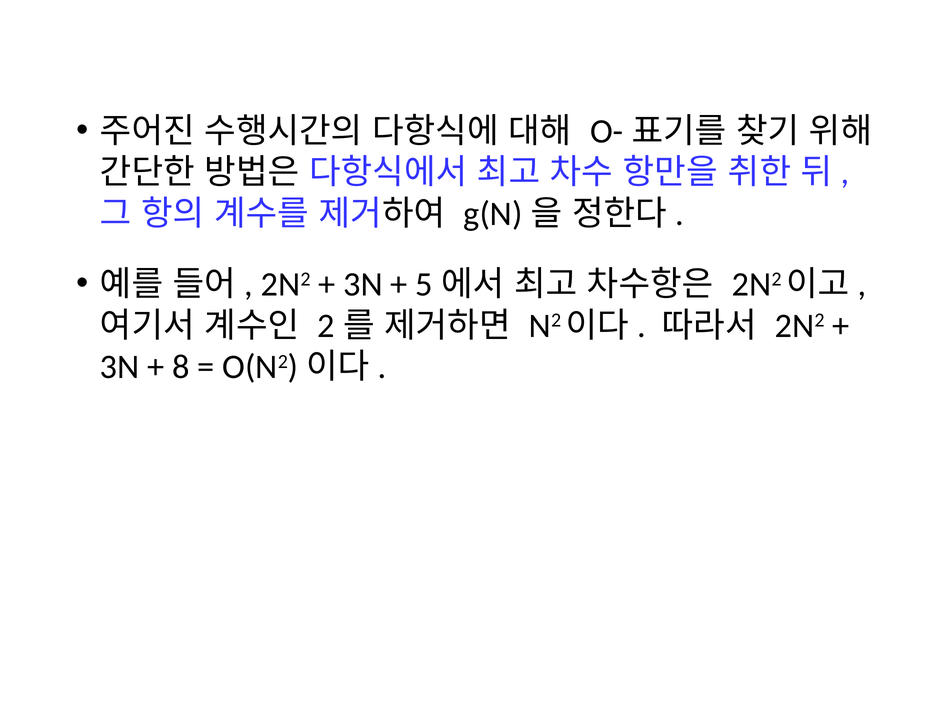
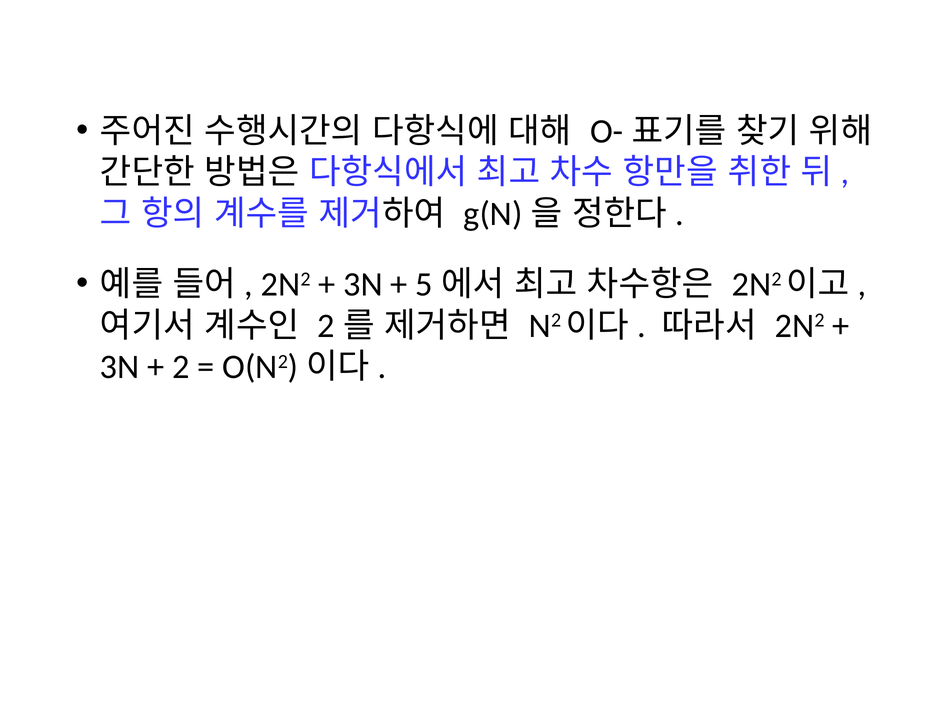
8: 8 -> 2
